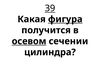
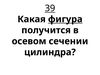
осевом underline: present -> none
